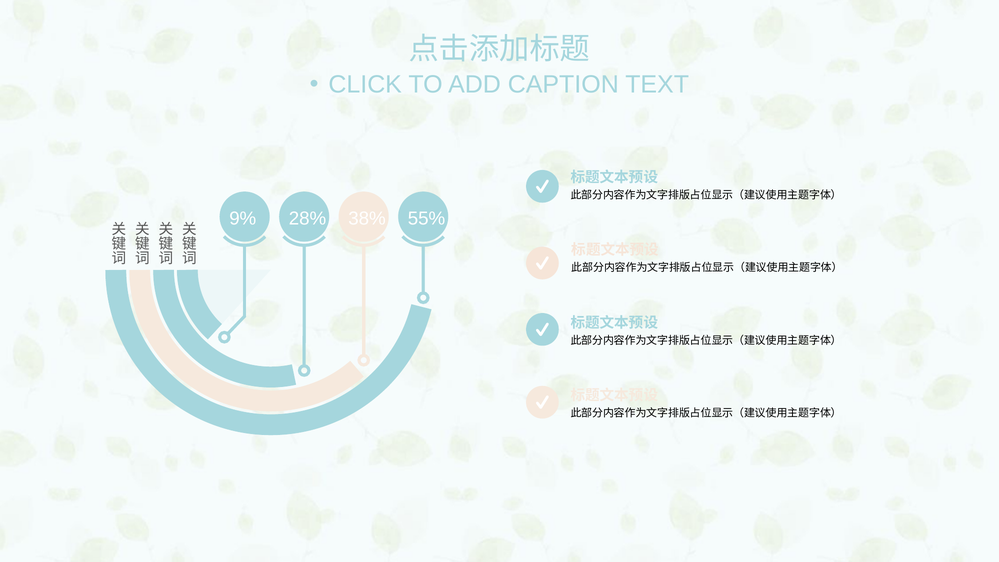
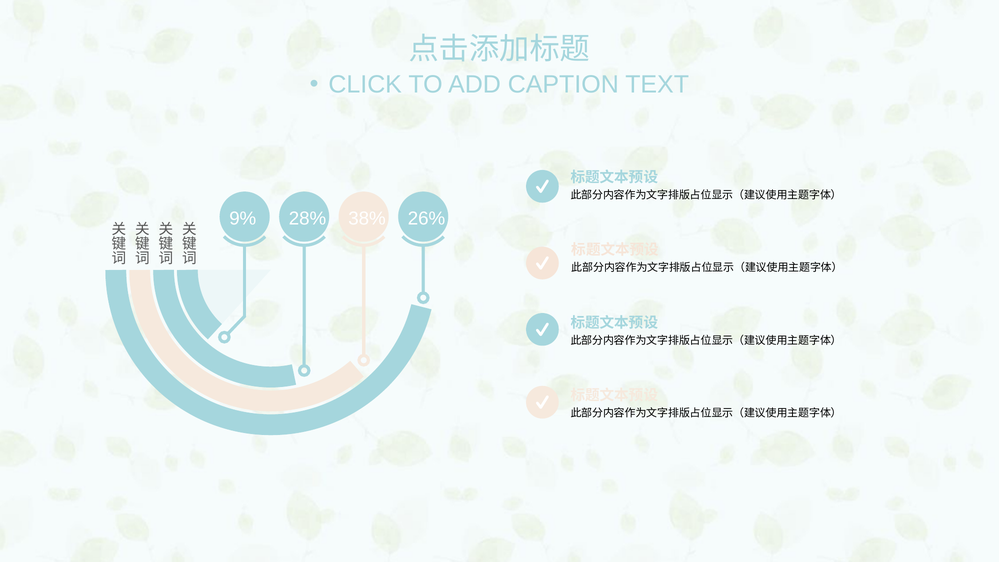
55%: 55% -> 26%
